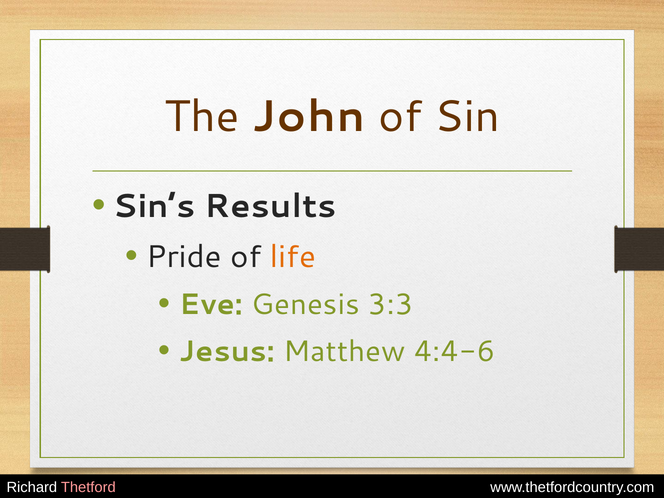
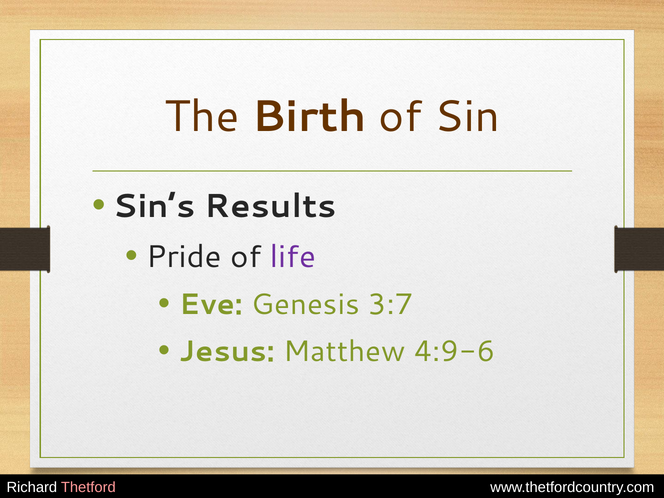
John: John -> Birth
life colour: orange -> purple
3:3: 3:3 -> 3:7
4:4-6: 4:4-6 -> 4:9-6
